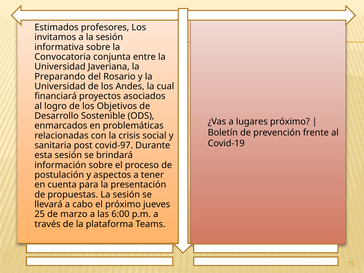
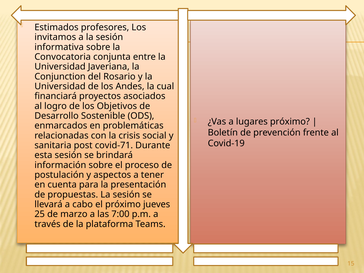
Preparando: Preparando -> Conjunction
covid-97: covid-97 -> covid-71
6:00: 6:00 -> 7:00
